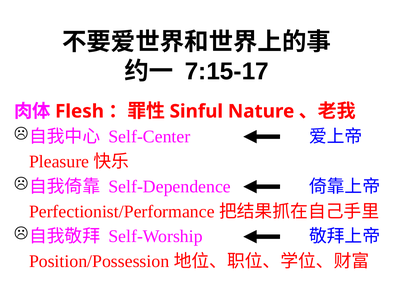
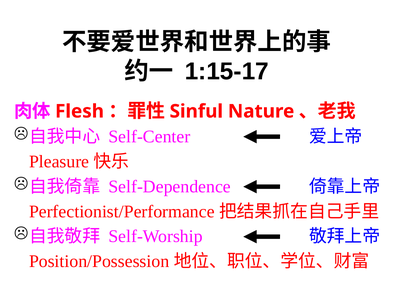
7:15-17: 7:15-17 -> 1:15-17
